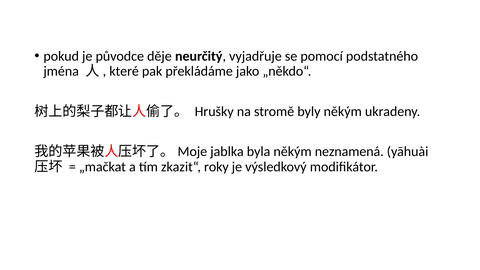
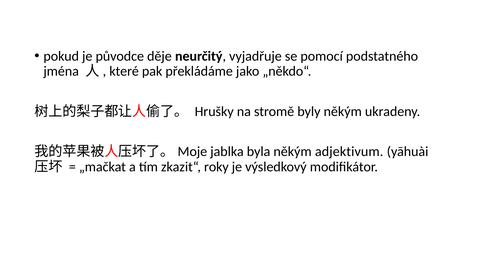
neznamená: neznamená -> adjektivum
